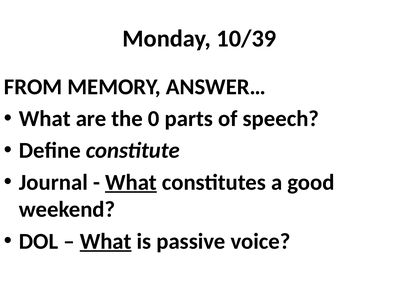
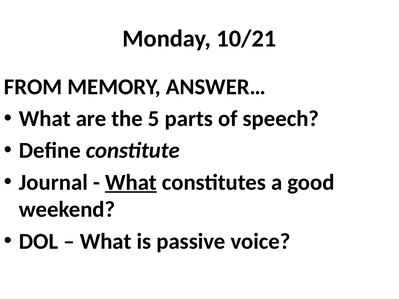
10/39: 10/39 -> 10/21
0: 0 -> 5
What at (106, 241) underline: present -> none
